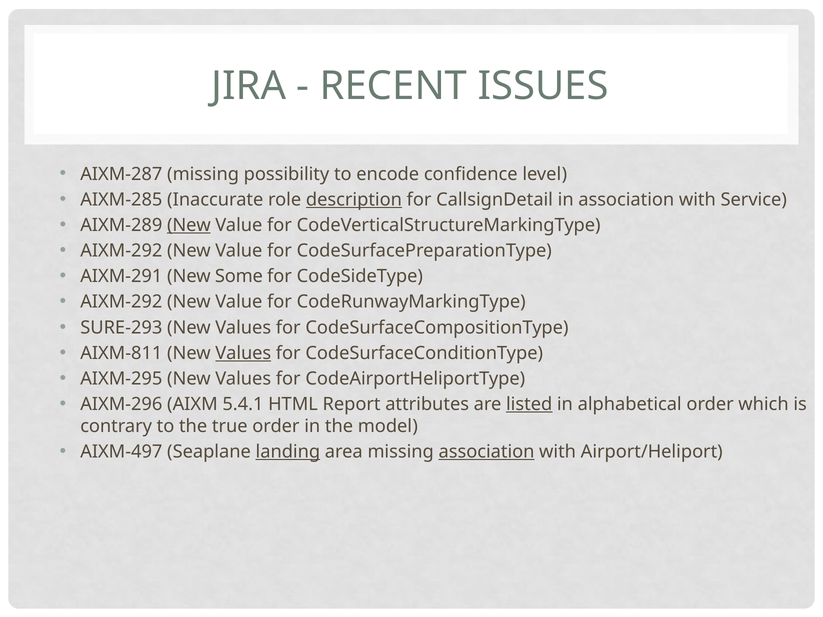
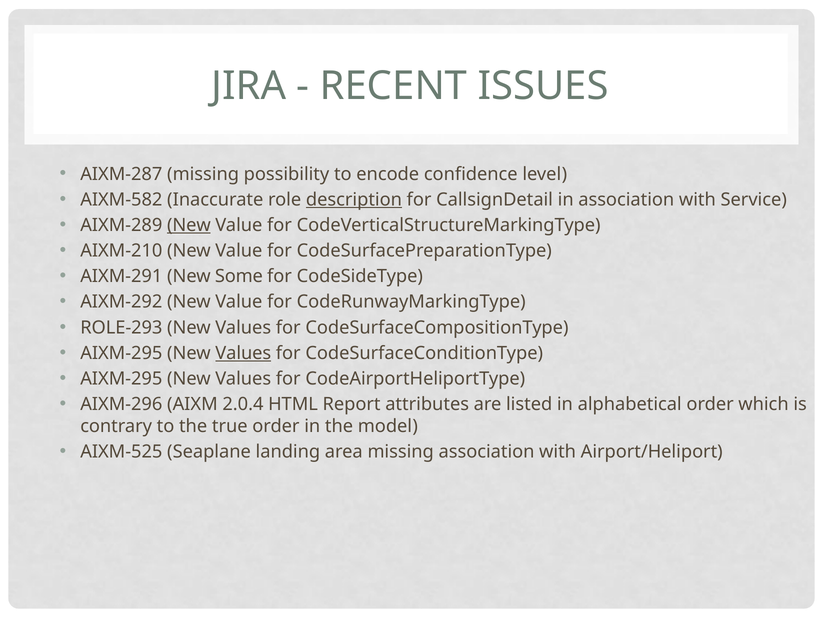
AIXM-285: AIXM-285 -> AIXM-582
AIXM-292 at (121, 251): AIXM-292 -> AIXM-210
SURE-293: SURE-293 -> ROLE-293
AIXM-811 at (121, 353): AIXM-811 -> AIXM-295
5.4.1: 5.4.1 -> 2.0.4
listed underline: present -> none
AIXM-497: AIXM-497 -> AIXM-525
landing underline: present -> none
association at (487, 452) underline: present -> none
